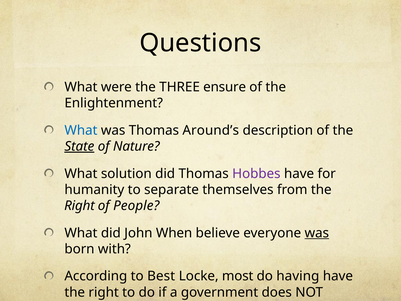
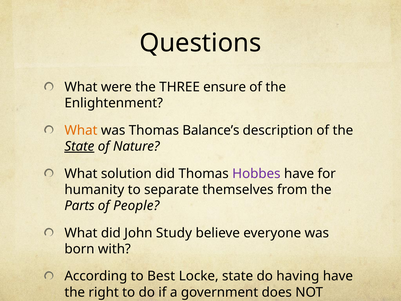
What at (81, 130) colour: blue -> orange
Around’s: Around’s -> Balance’s
Right at (79, 206): Right -> Parts
When: When -> Study
was at (317, 233) underline: present -> none
Locke most: most -> state
